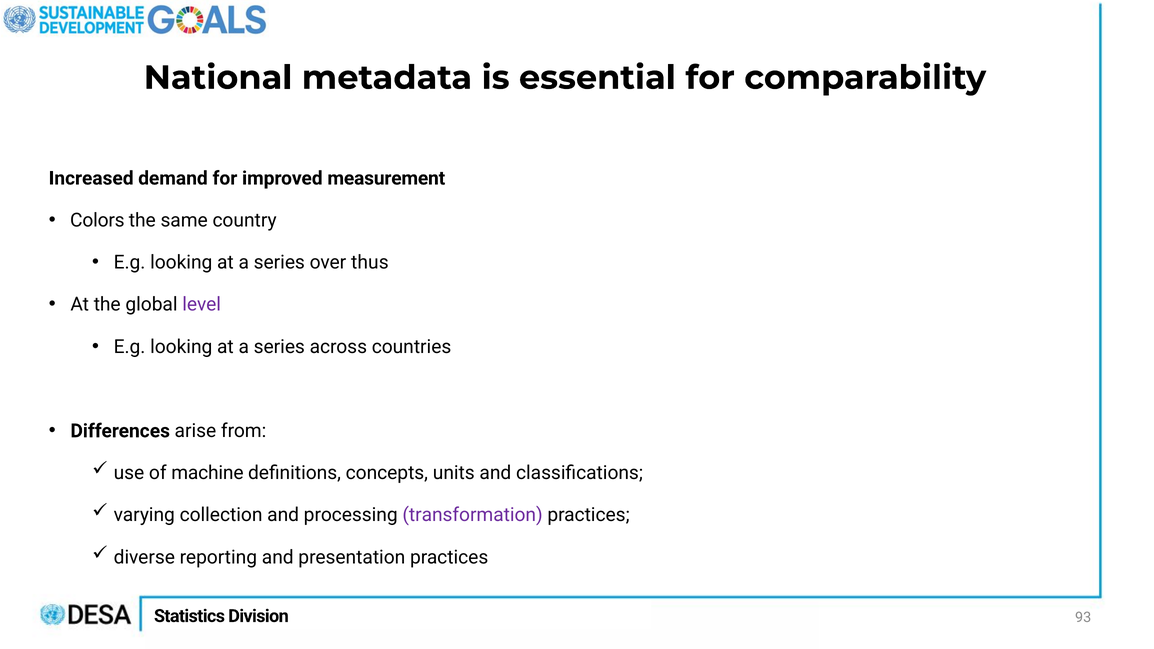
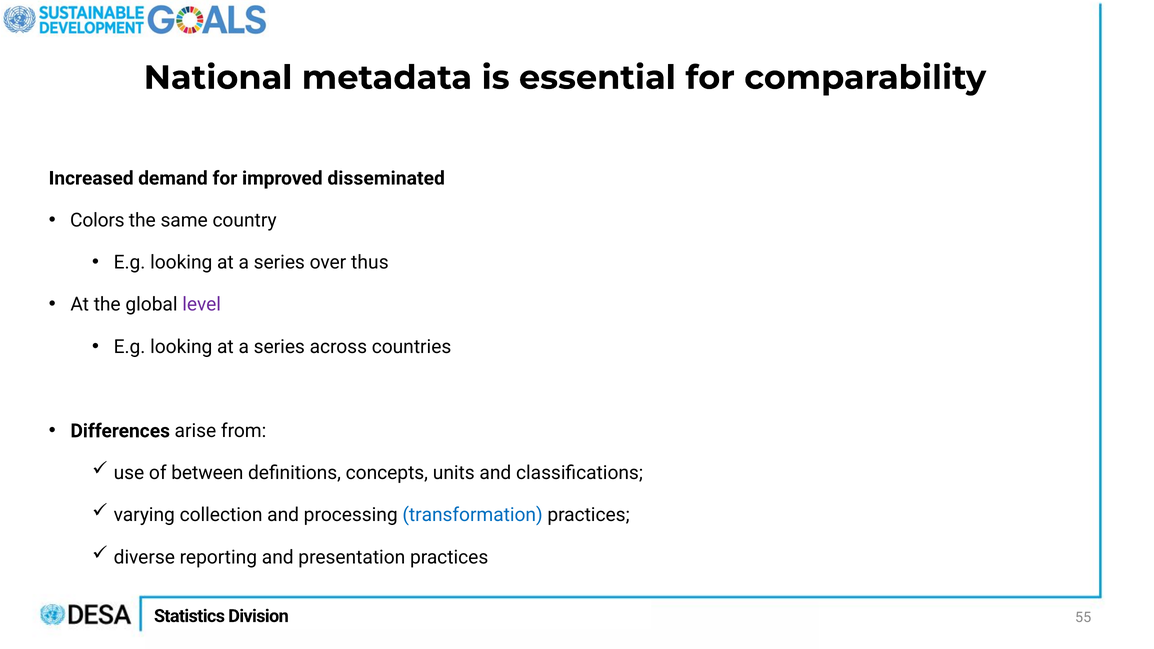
measurement: measurement -> disseminated
machine: machine -> between
transformation colour: purple -> blue
93: 93 -> 55
